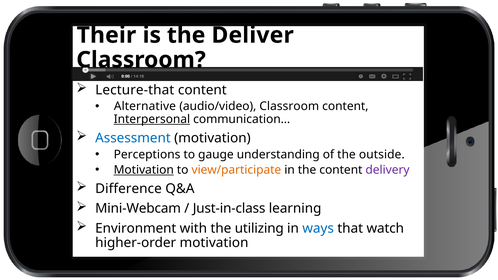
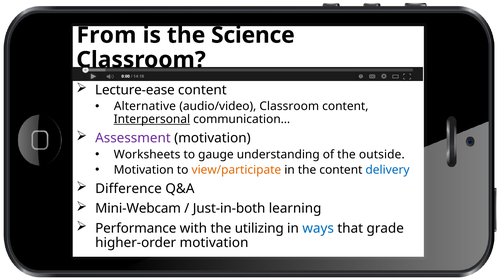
Their: Their -> From
Deliver: Deliver -> Science
Lecture-that: Lecture-that -> Lecture-ease
Assessment colour: blue -> purple
Perceptions: Perceptions -> Worksheets
Motivation at (144, 170) underline: present -> none
delivery colour: purple -> blue
Just-in-class: Just-in-class -> Just-in-both
Environment: Environment -> Performance
watch: watch -> grade
